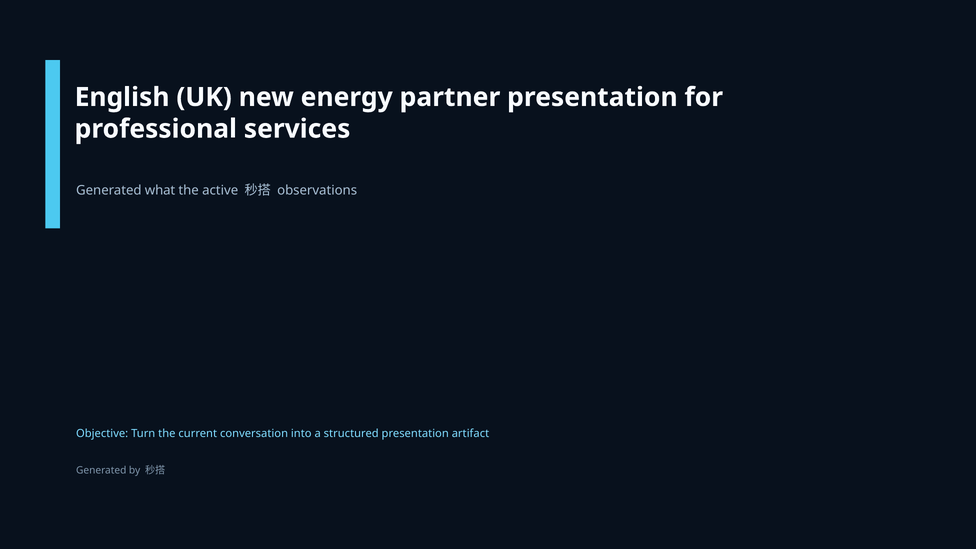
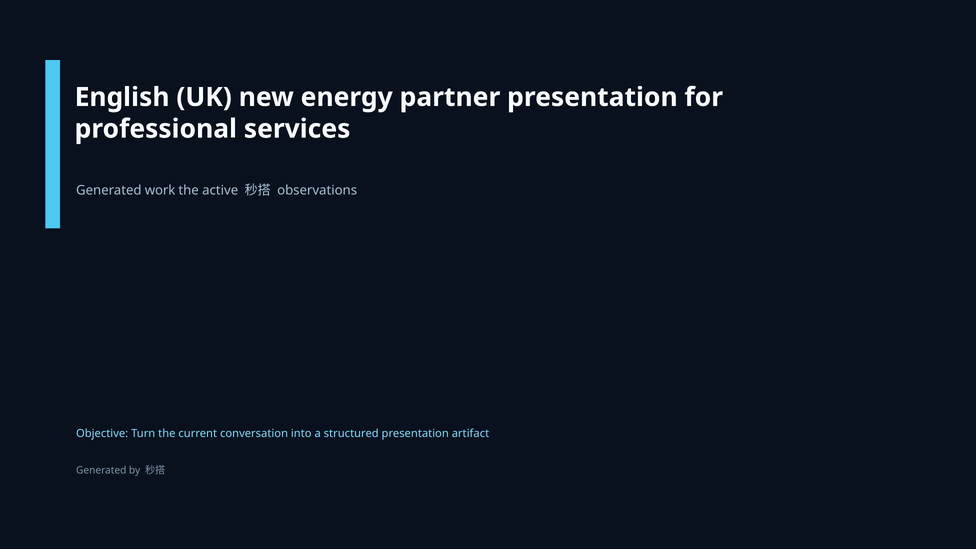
what: what -> work
